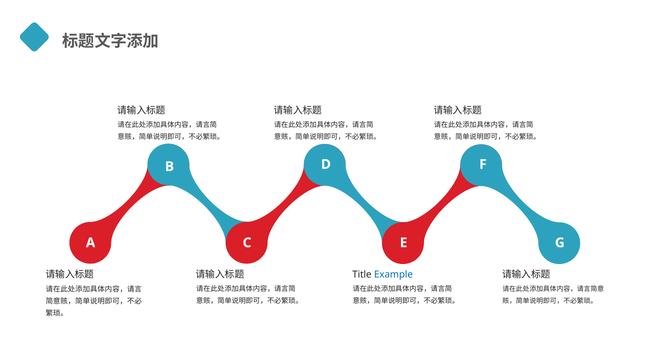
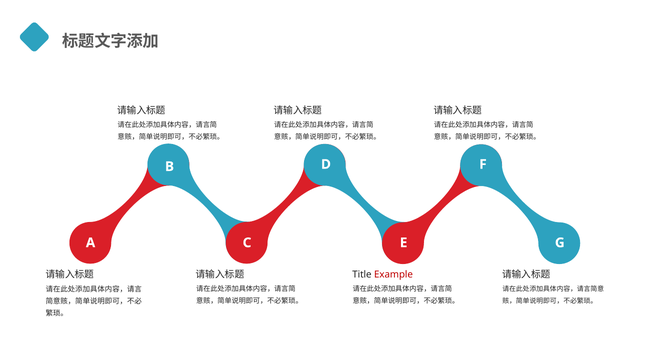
Example colour: blue -> red
